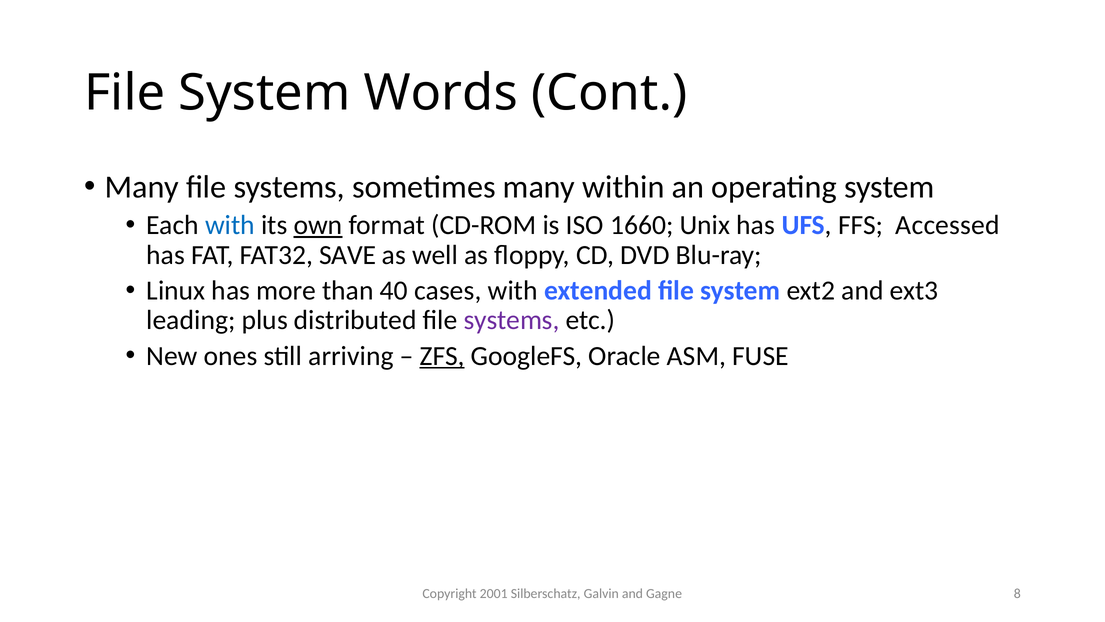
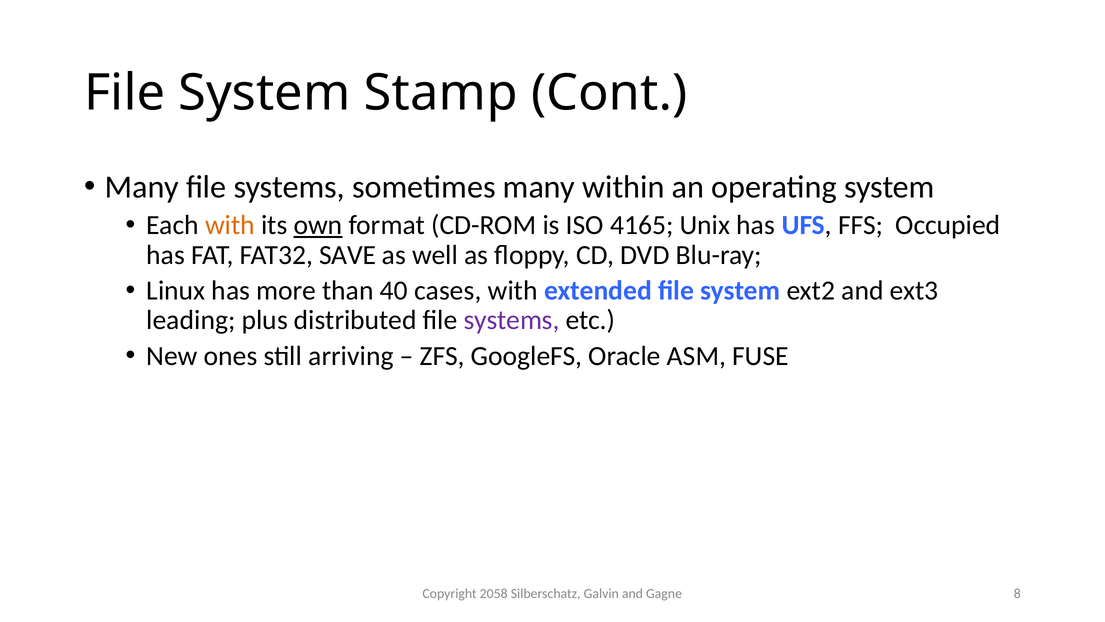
Words: Words -> Stamp
with at (230, 225) colour: blue -> orange
1660: 1660 -> 4165
Accessed: Accessed -> Occupied
ZFS underline: present -> none
2001: 2001 -> 2058
